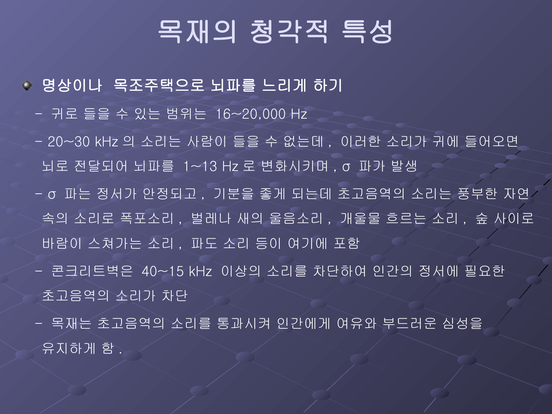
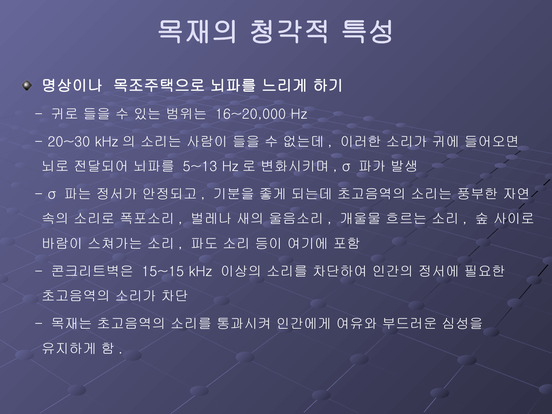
1~13: 1~13 -> 5~13
40~15: 40~15 -> 15~15
